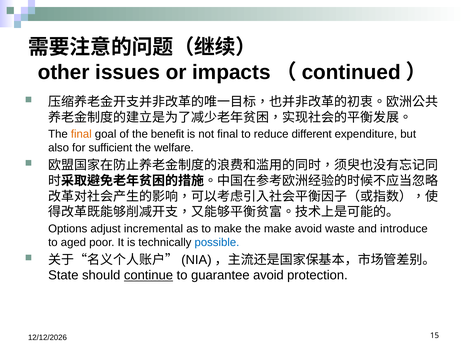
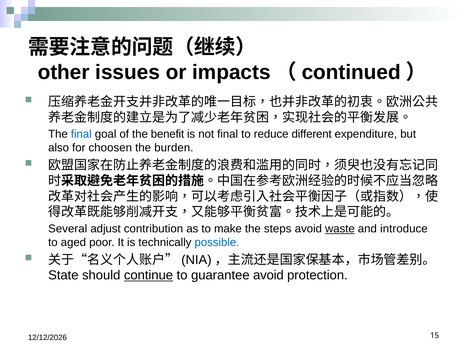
final at (81, 134) colour: orange -> blue
sufficient: sufficient -> choosen
welfare: welfare -> burden
Options: Options -> Several
incremental: incremental -> contribution
the make: make -> steps
waste underline: none -> present
